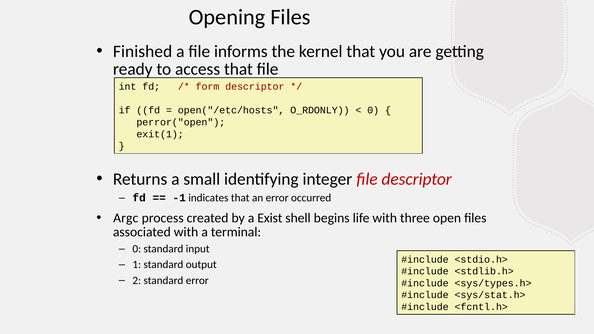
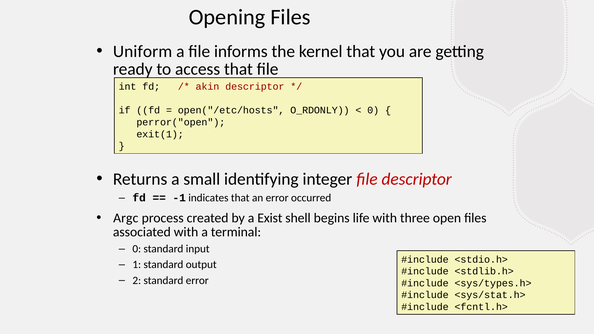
Finished: Finished -> Uniform
form: form -> akin
